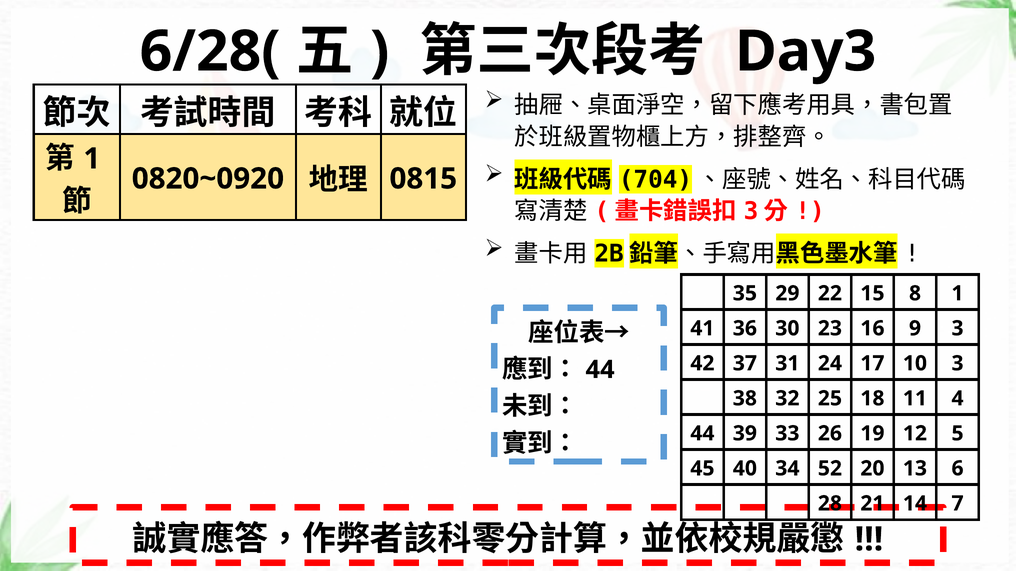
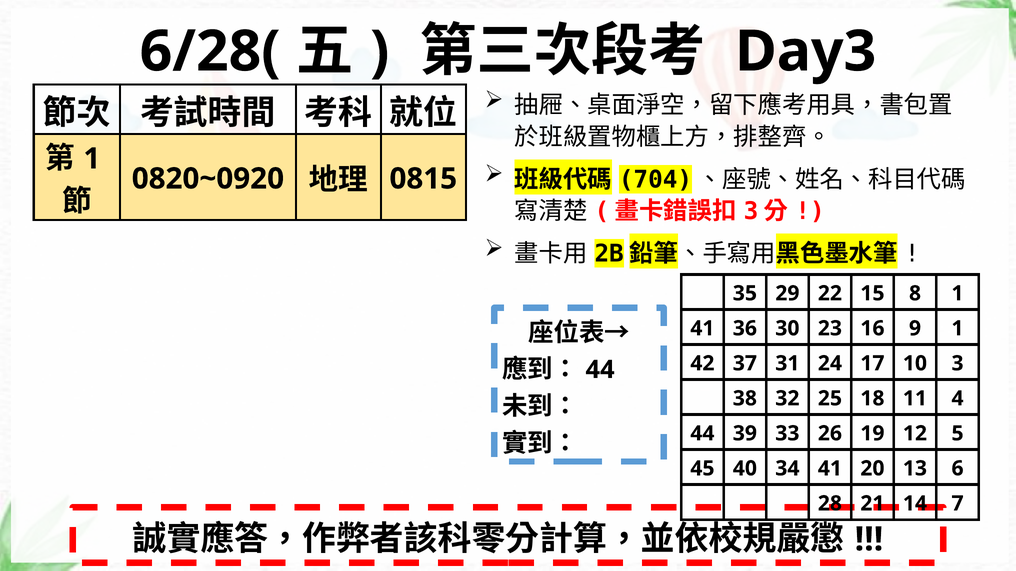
9 3: 3 -> 1
34 52: 52 -> 41
